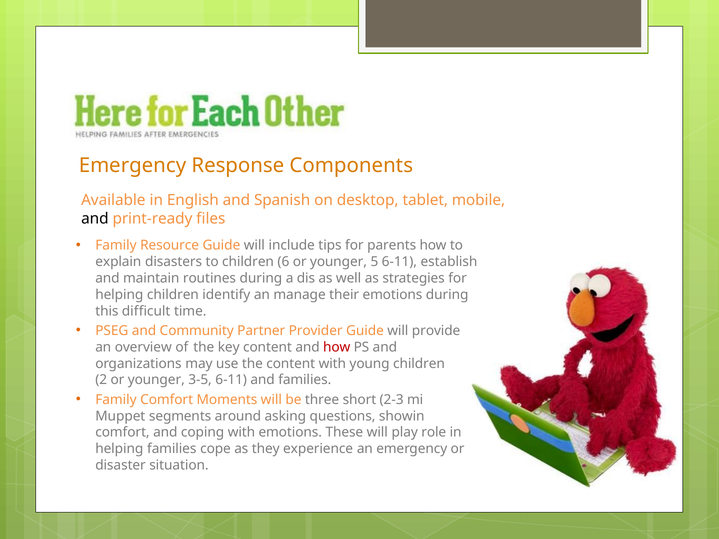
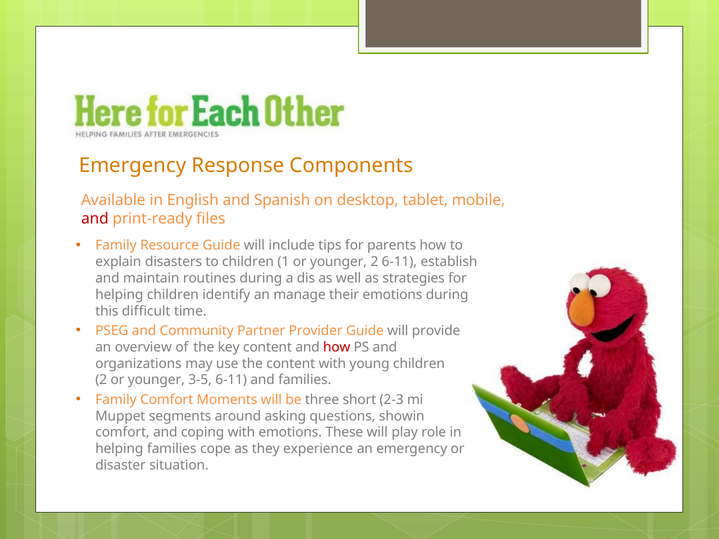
and at (95, 219) colour: black -> red
6: 6 -> 1
younger 5: 5 -> 2
